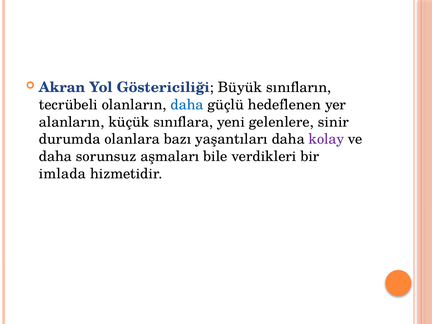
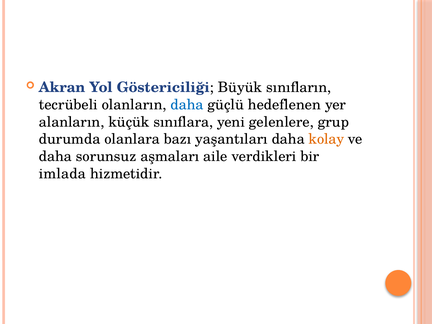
sinir: sinir -> grup
kolay colour: purple -> orange
bile: bile -> aile
